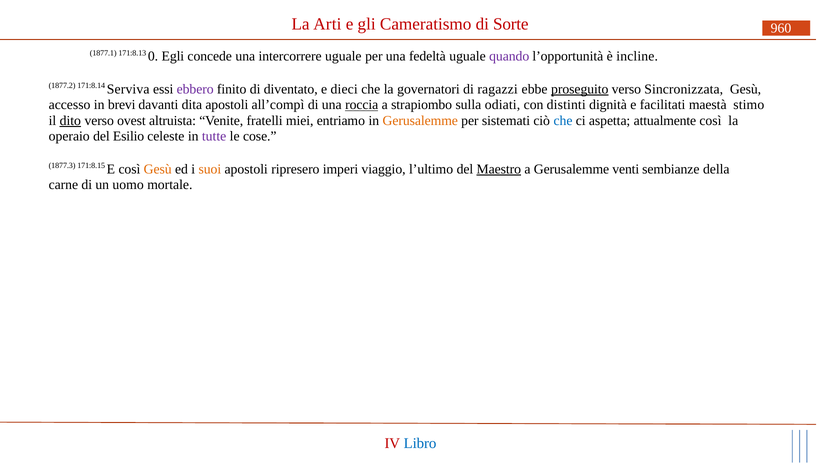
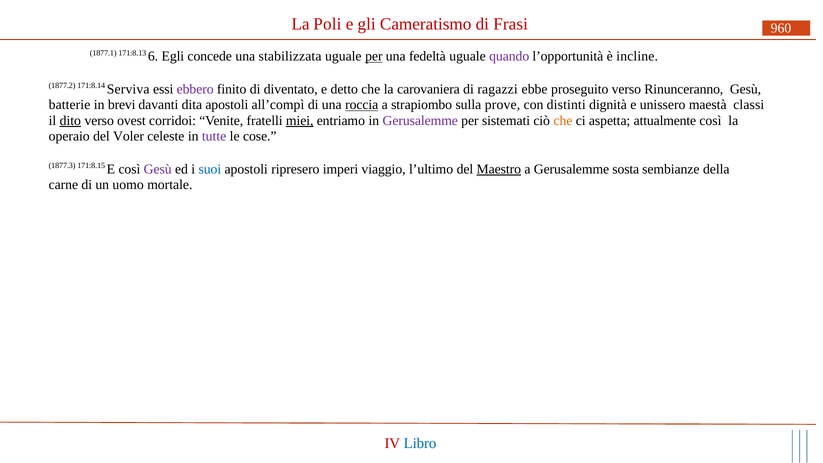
Arti: Arti -> Poli
Sorte: Sorte -> Frasi
0: 0 -> 6
intercorrere: intercorrere -> stabilizzata
per at (374, 56) underline: none -> present
dieci: dieci -> detto
governatori: governatori -> carovaniera
proseguito underline: present -> none
Sincronizzata: Sincronizzata -> Rinunceranno
accesso: accesso -> batterie
odiati: odiati -> prove
facilitati: facilitati -> unissero
stimo: stimo -> classi
altruista: altruista -> corridoi
miei underline: none -> present
Gerusalemme at (420, 121) colour: orange -> purple
che at (563, 121) colour: blue -> orange
Esilio: Esilio -> Voler
Gesù at (158, 169) colour: orange -> purple
suoi colour: orange -> blue
venti: venti -> sosta
